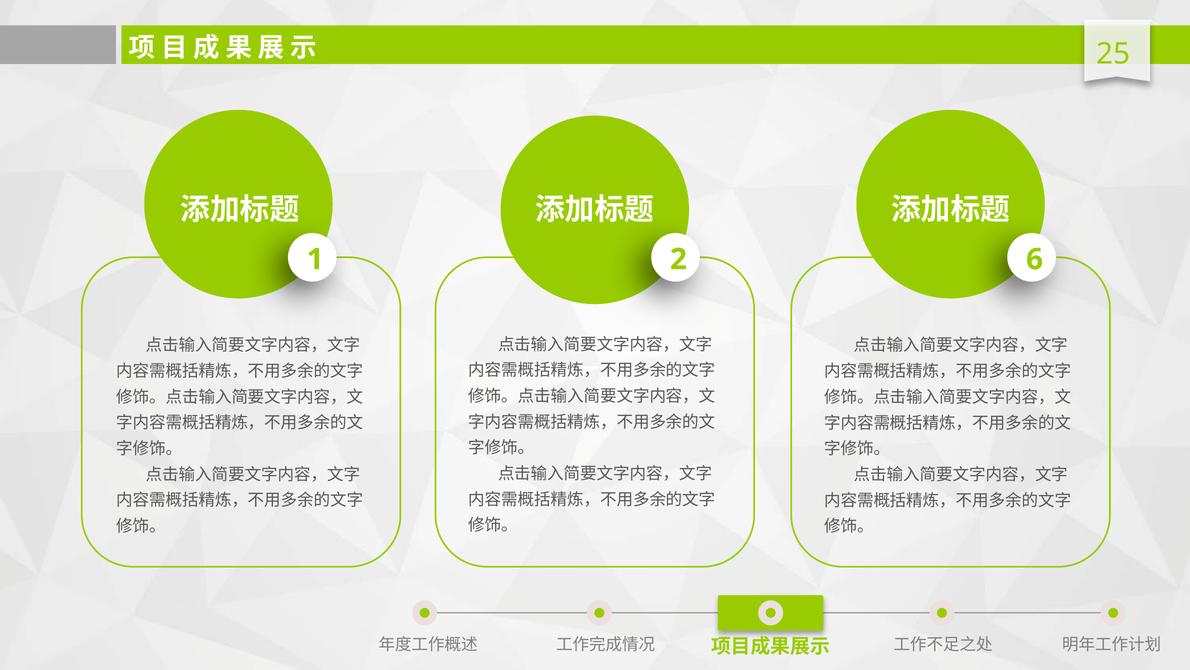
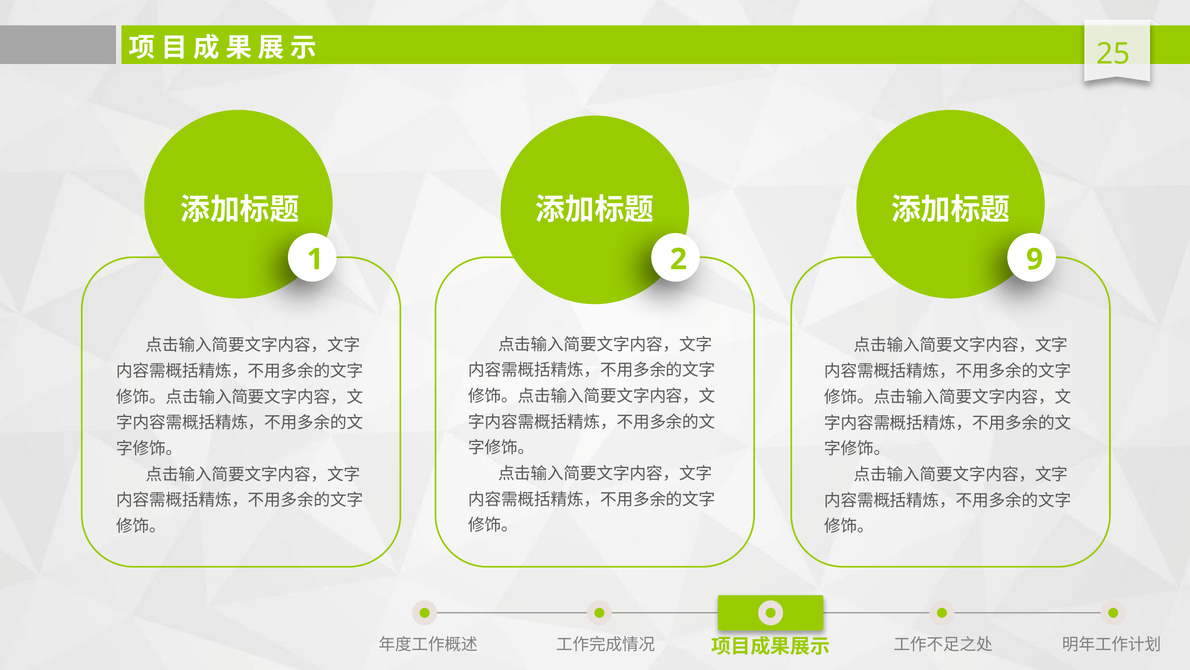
6: 6 -> 9
